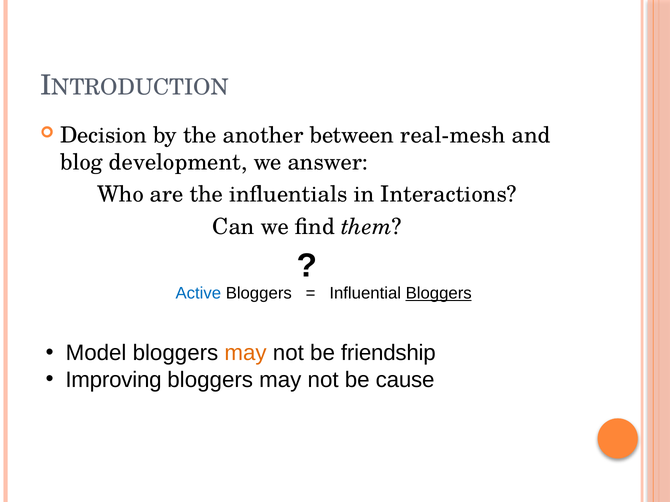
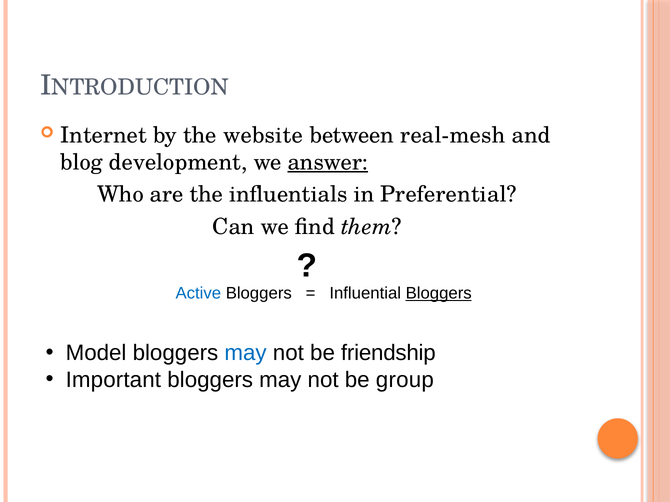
Decision: Decision -> Internet
another: another -> website
answer underline: none -> present
Interactions: Interactions -> Preferential
may at (246, 353) colour: orange -> blue
Improving: Improving -> Important
cause: cause -> group
